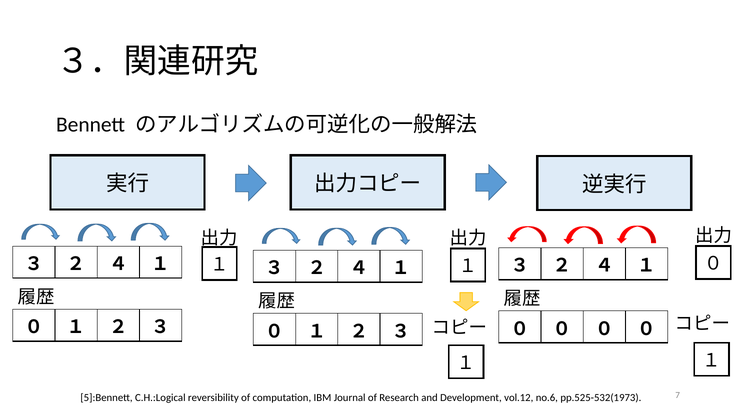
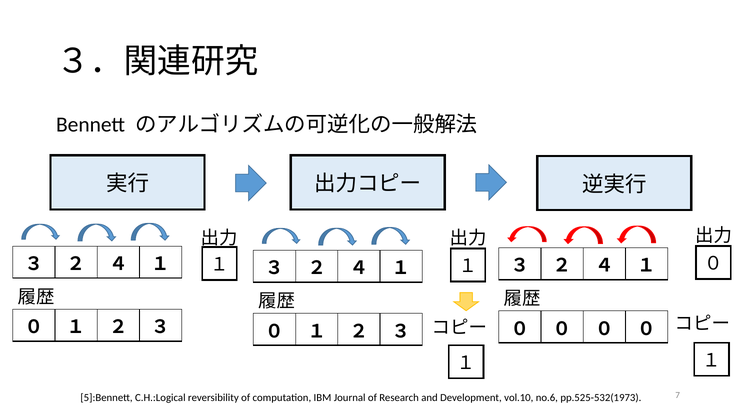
vol.12: vol.12 -> vol.10
